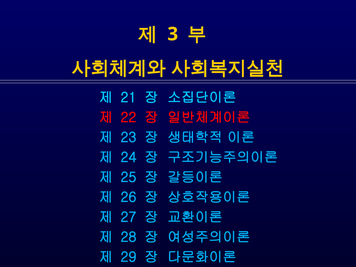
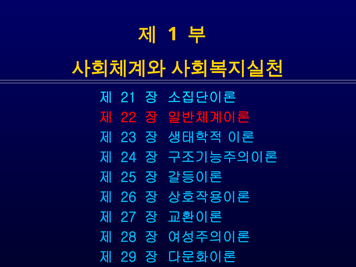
3: 3 -> 1
